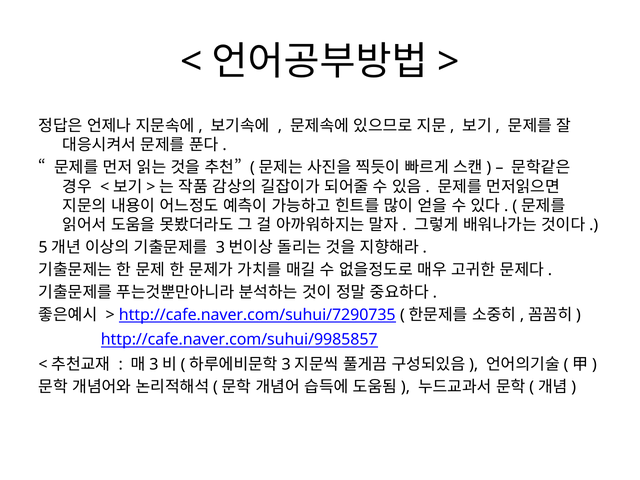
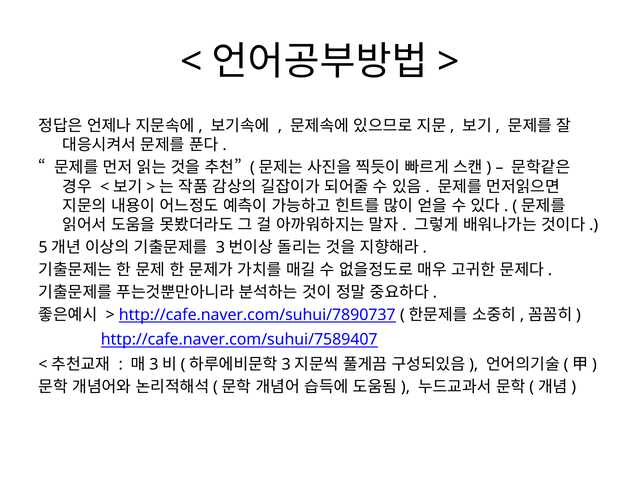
http://cafe.naver.com/suhui/7290735: http://cafe.naver.com/suhui/7290735 -> http://cafe.naver.com/suhui/7890737
http://cafe.naver.com/suhui/9985857: http://cafe.naver.com/suhui/9985857 -> http://cafe.naver.com/suhui/7589407
